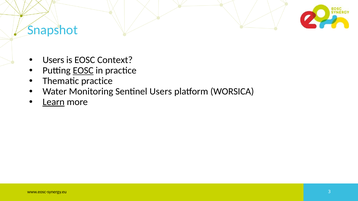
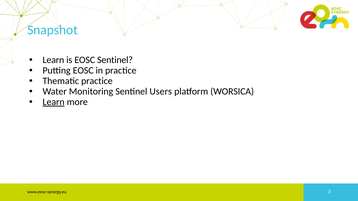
Users at (53, 60): Users -> Learn
EOSC Context: Context -> Sentinel
EOSC at (83, 71) underline: present -> none
